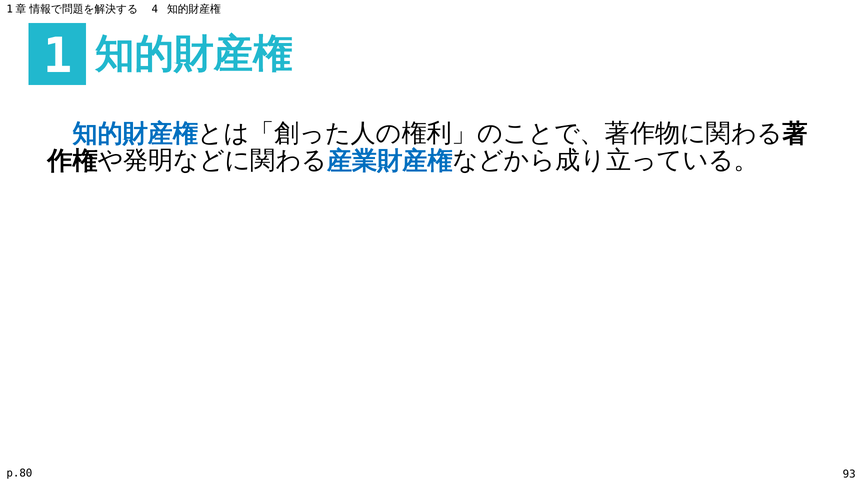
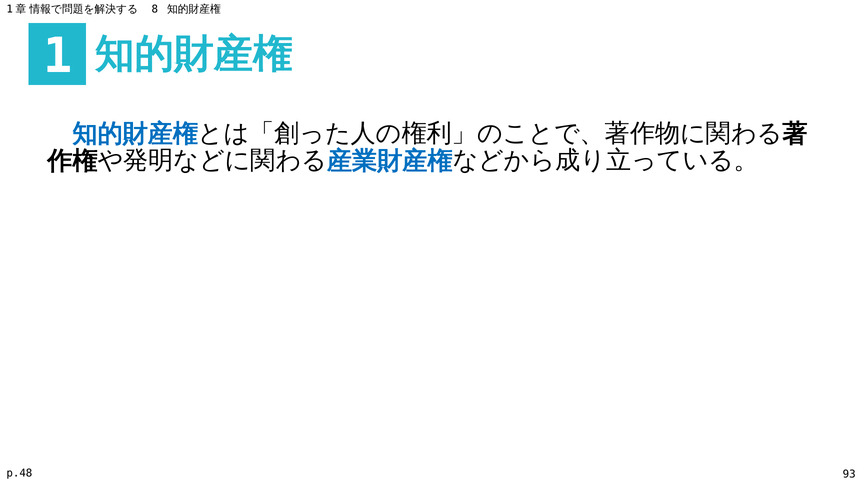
4: 4 -> 8
p.80: p.80 -> p.48
